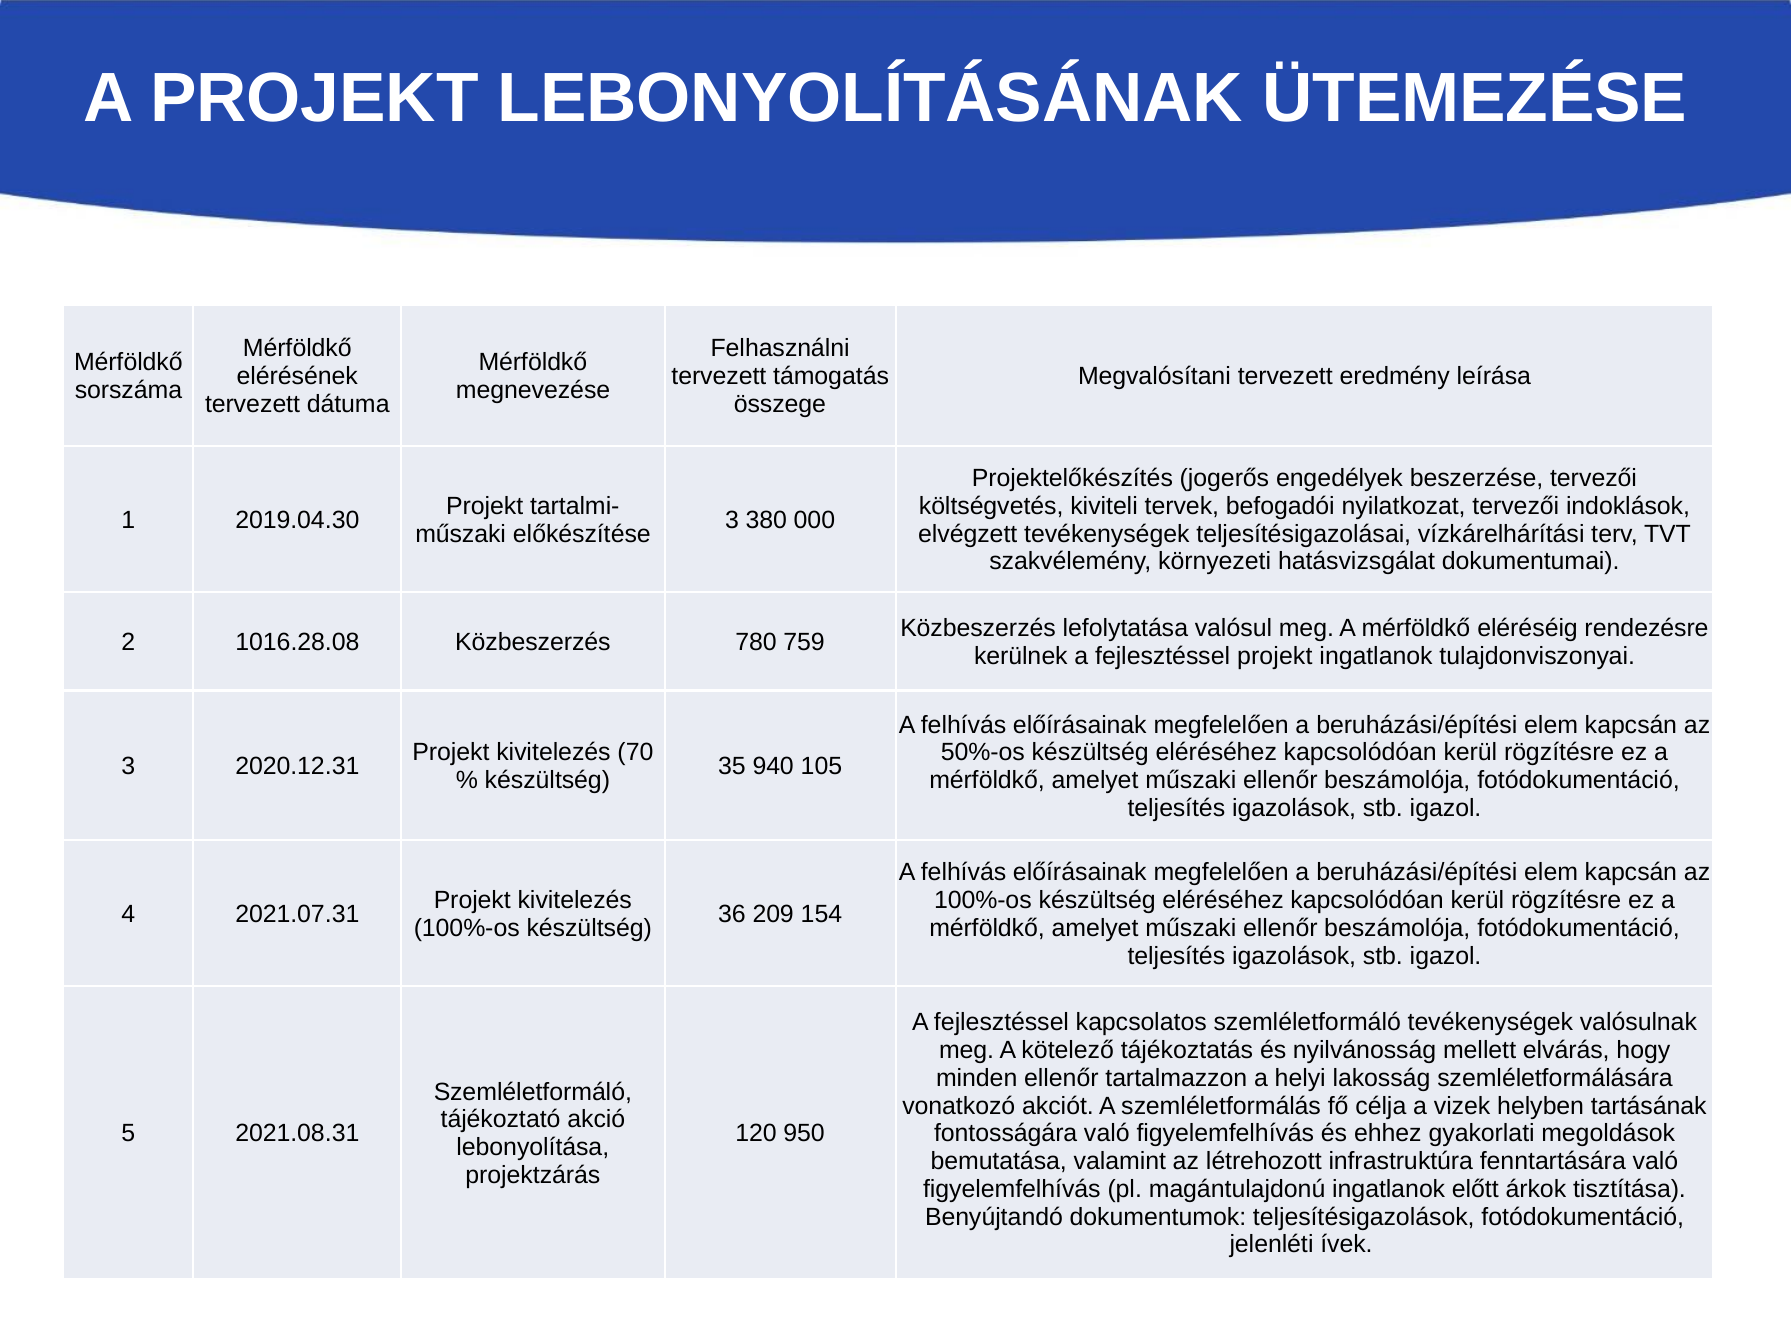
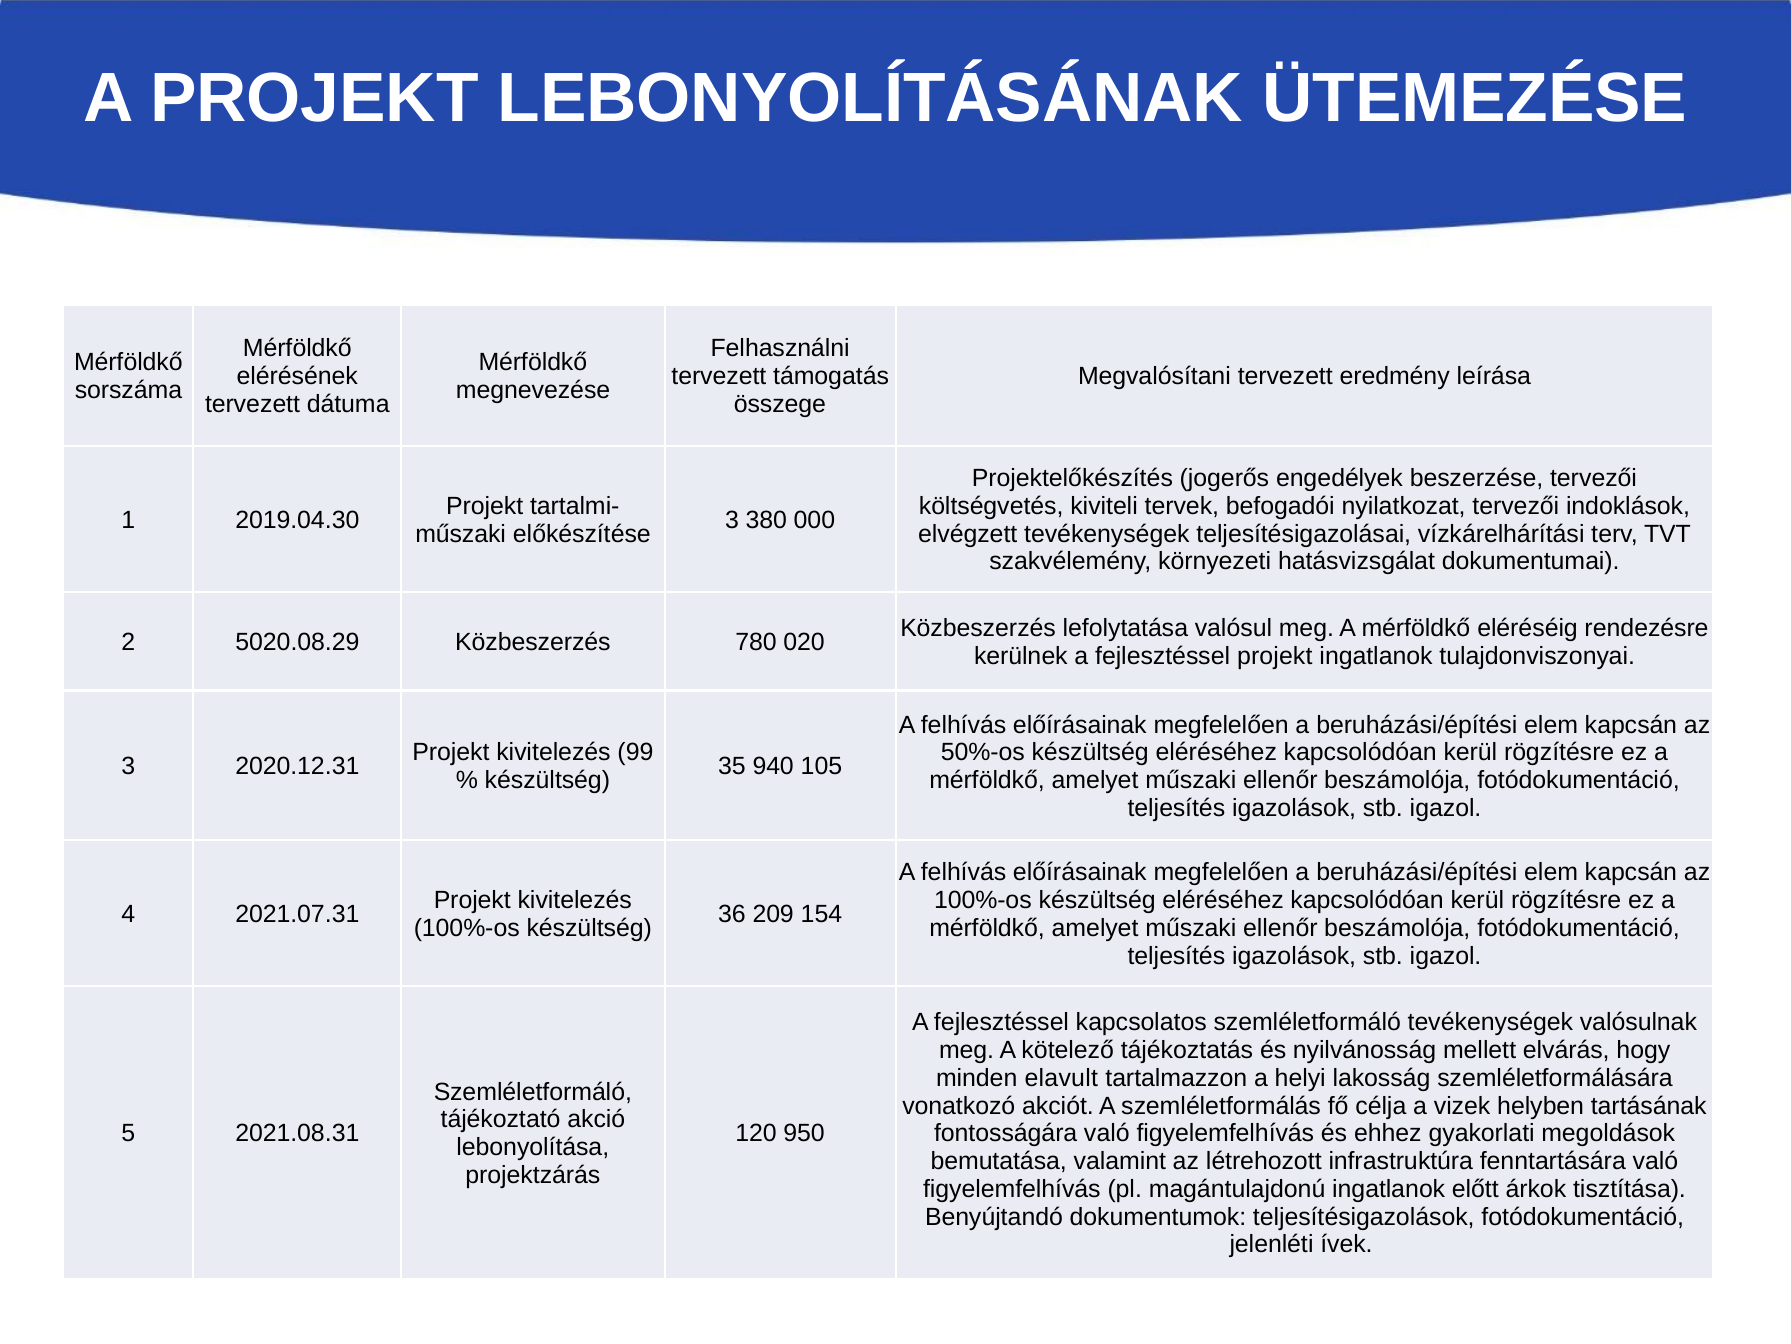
1016.28.08: 1016.28.08 -> 5020.08.29
759: 759 -> 020
70: 70 -> 99
minden ellenőr: ellenőr -> elavult
